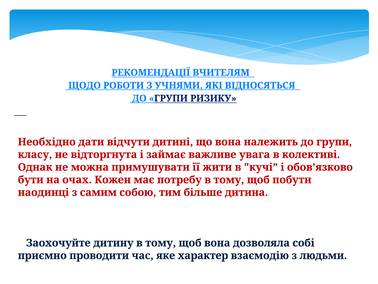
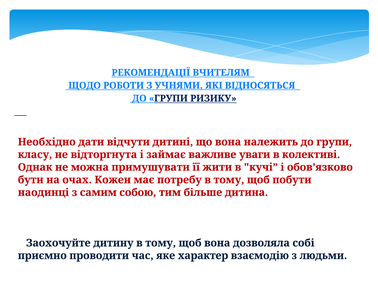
увага: увага -> уваги
